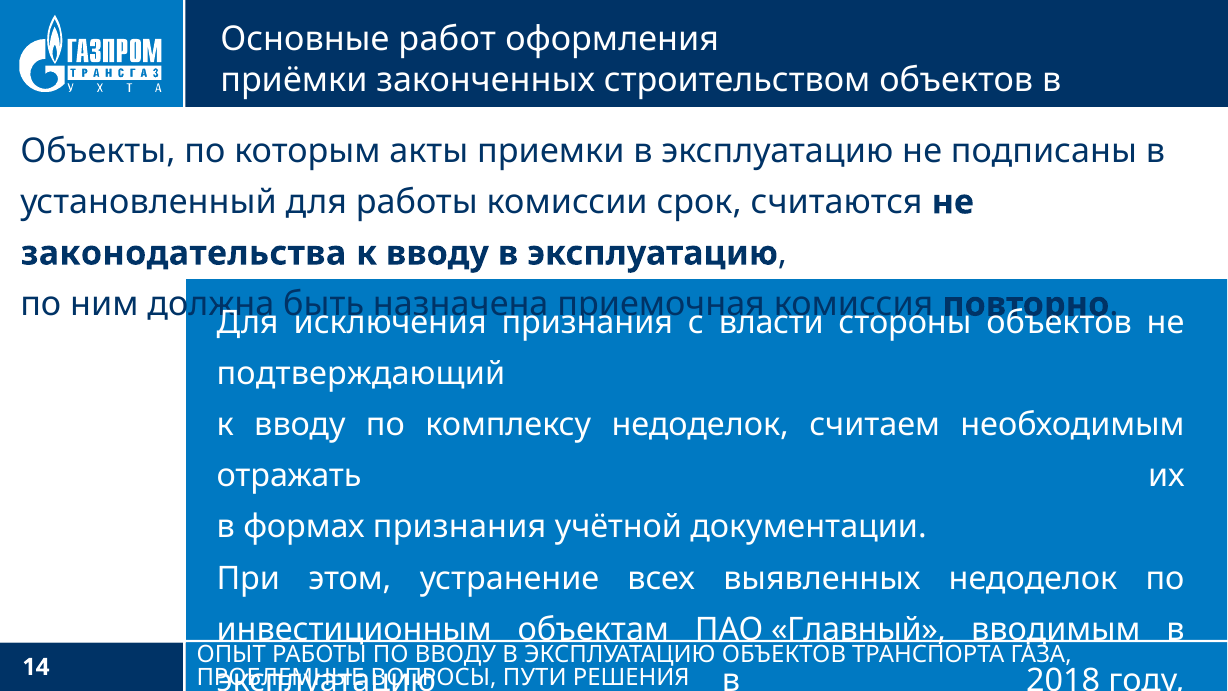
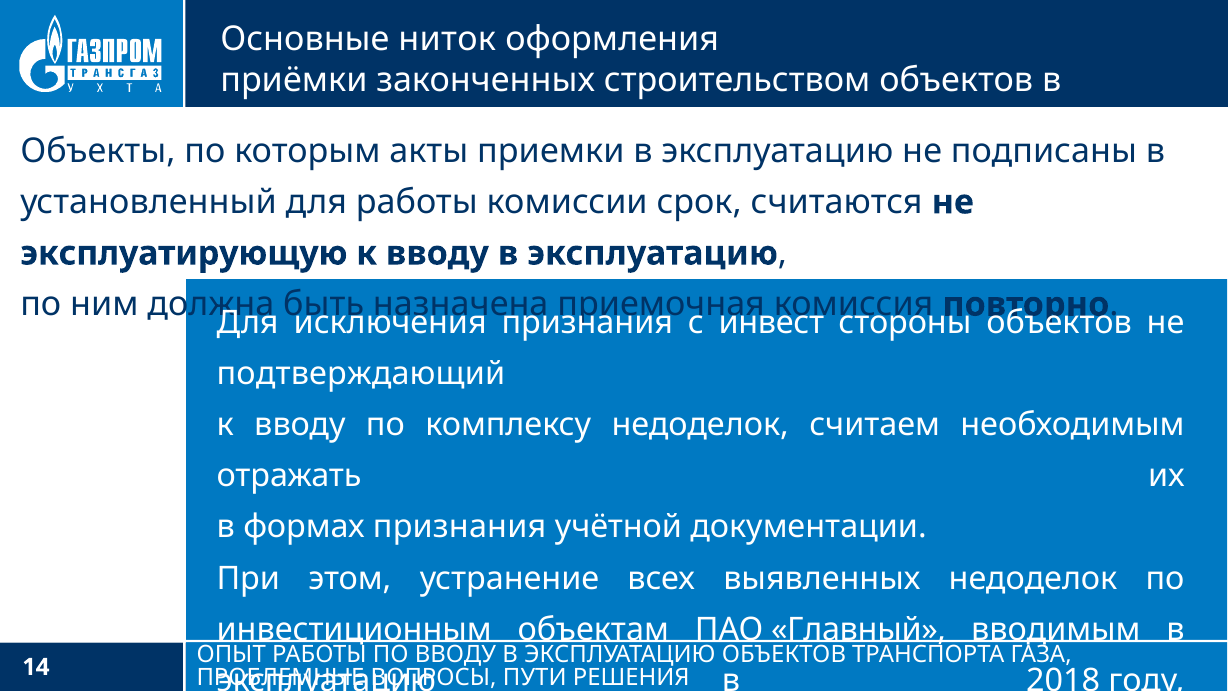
работ: работ -> ниток
законодательства: законодательства -> эксплуатирующую
власти: власти -> инвест
